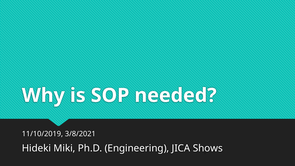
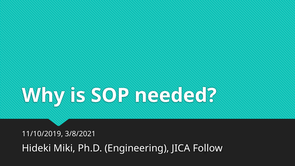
Shows: Shows -> Follow
